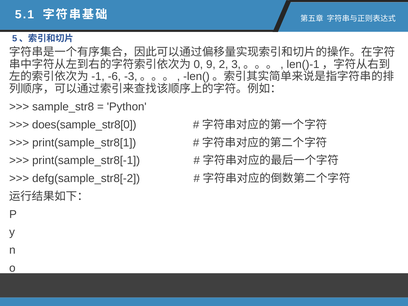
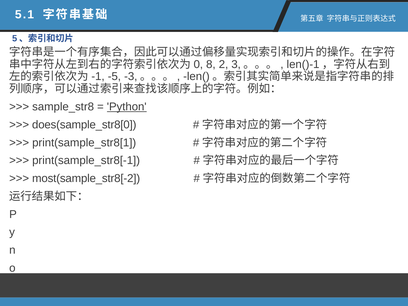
9: 9 -> 8
-6: -6 -> -5
Python underline: none -> present
defg(sample_str8[-2: defg(sample_str8[-2 -> most(sample_str8[-2
